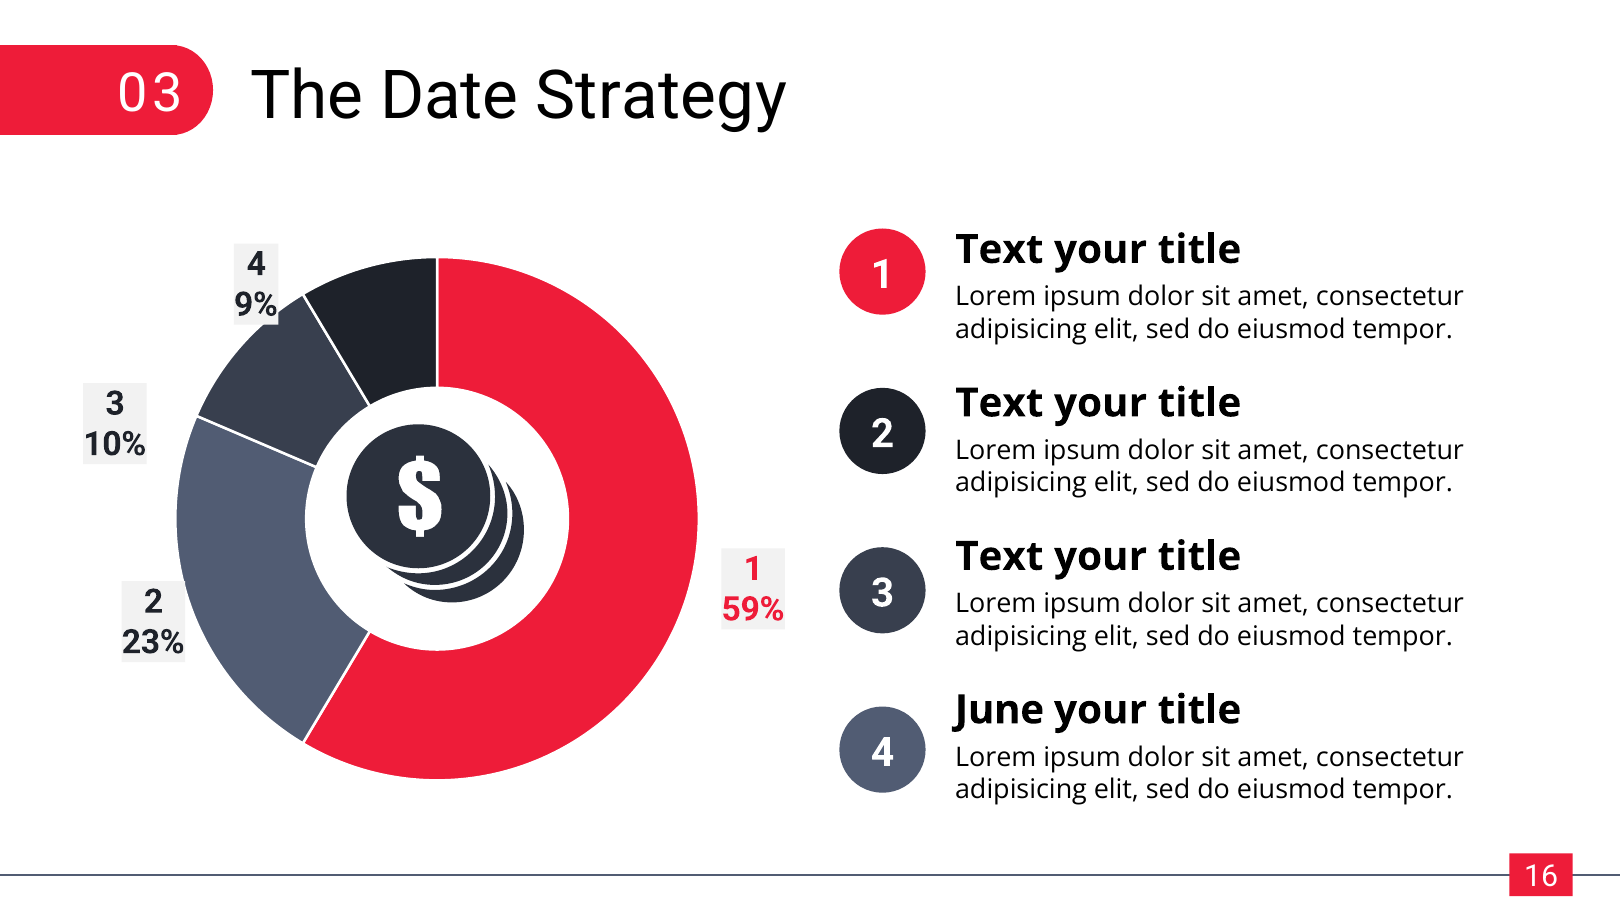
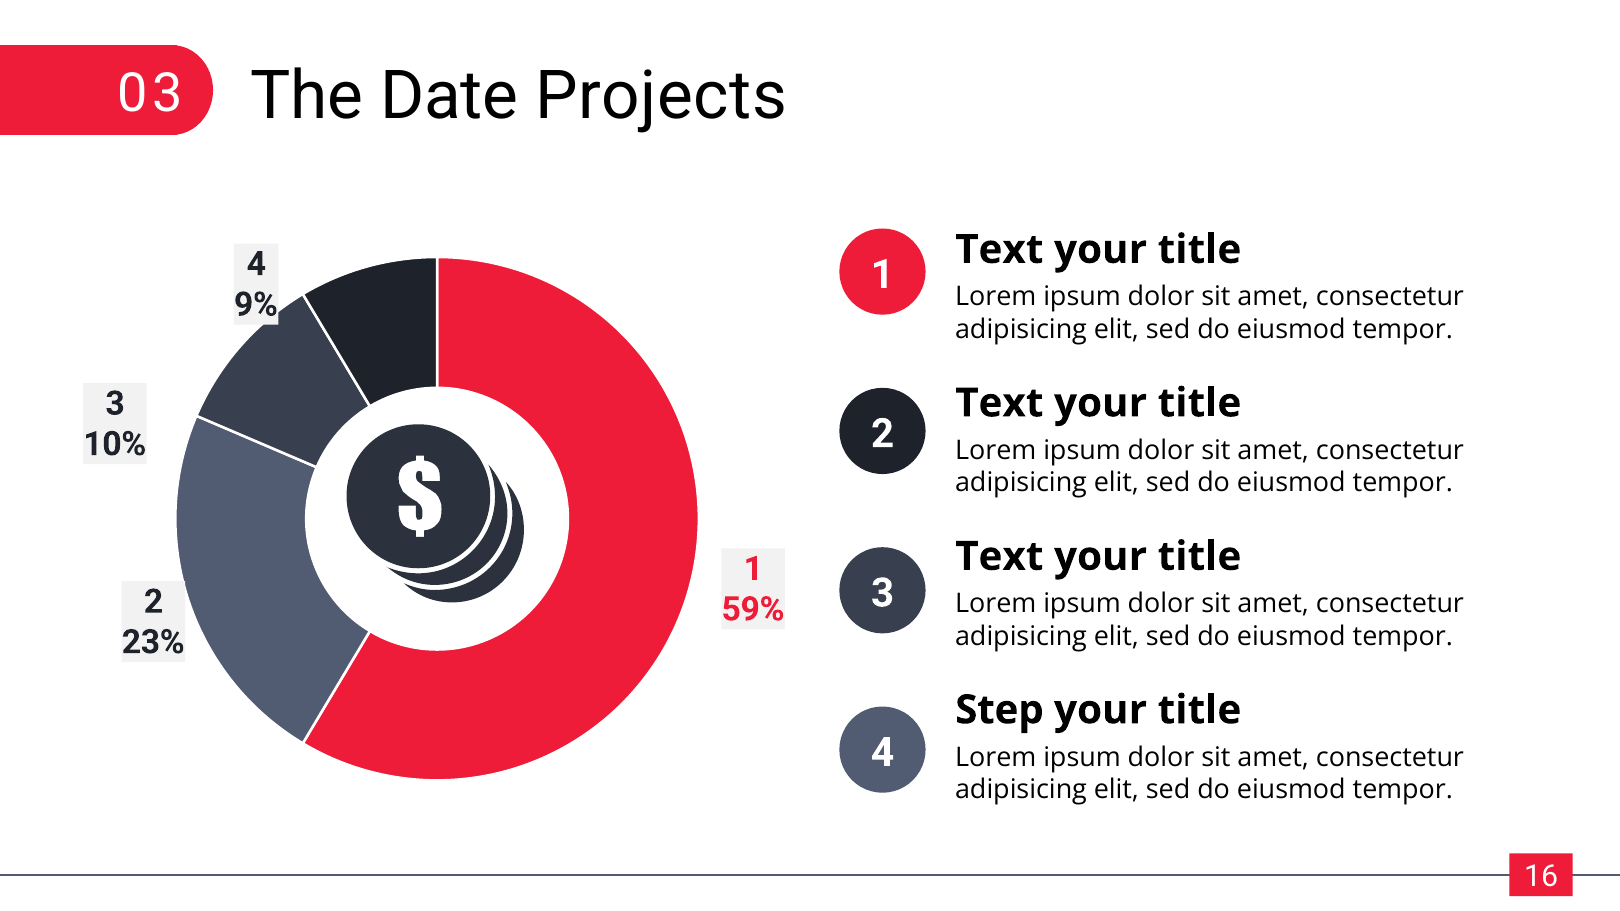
Strategy: Strategy -> Projects
June: June -> Step
